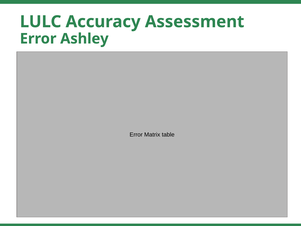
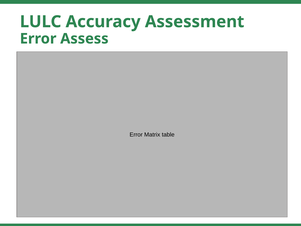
Ashley: Ashley -> Assess
